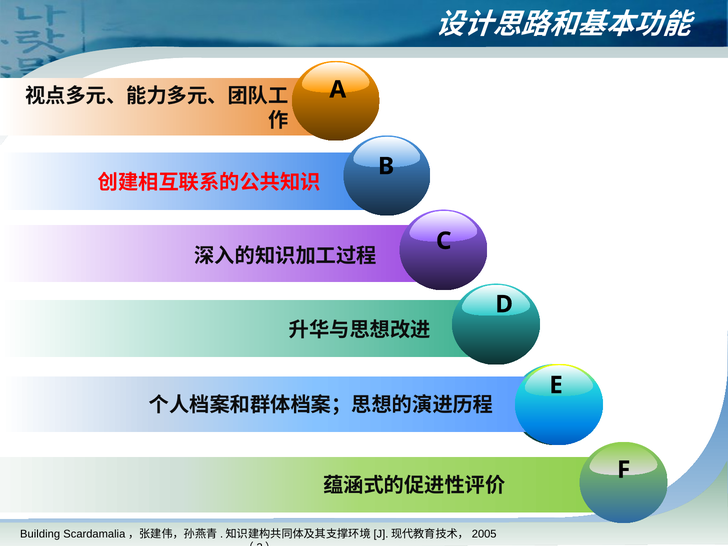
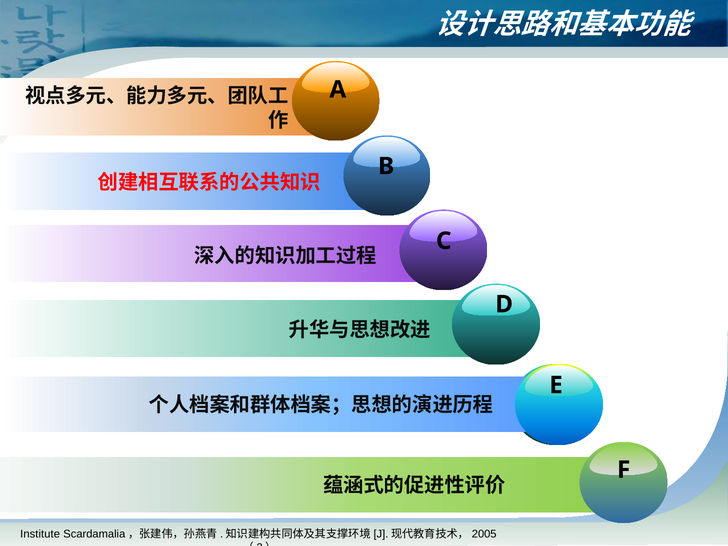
Building: Building -> Institute
